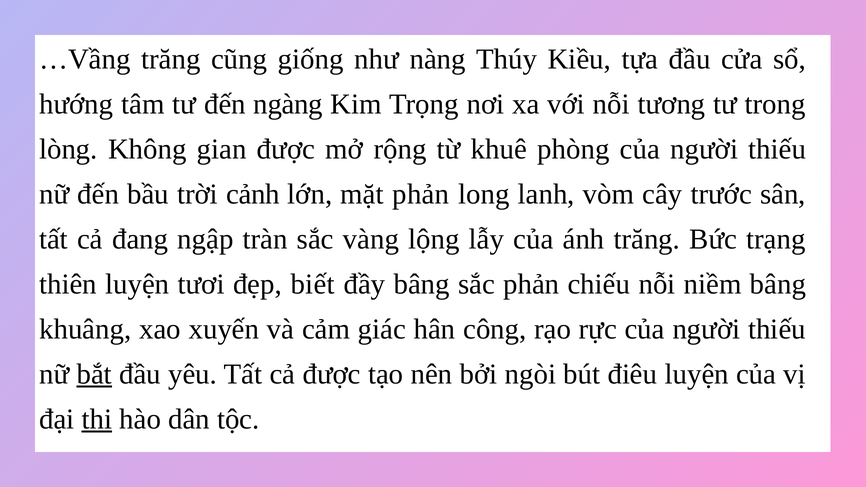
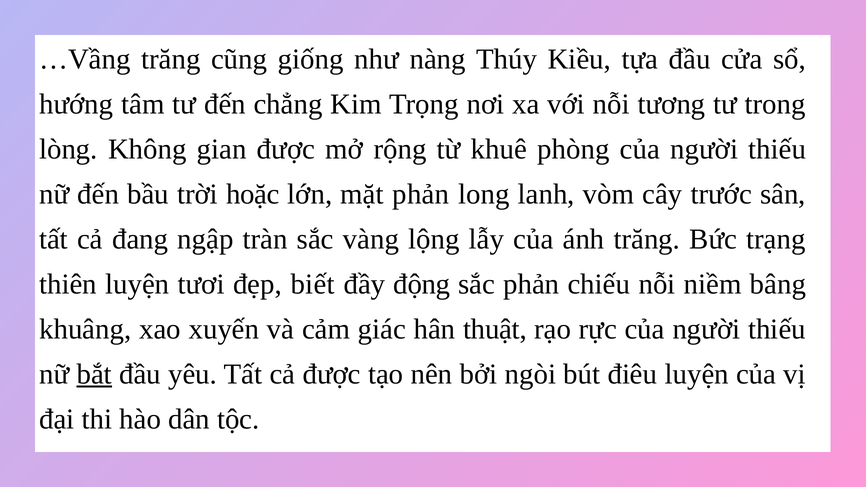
ngàng: ngàng -> chẳng
cảnh: cảnh -> hoặc
đầy bâng: bâng -> động
công: công -> thuật
thi underline: present -> none
